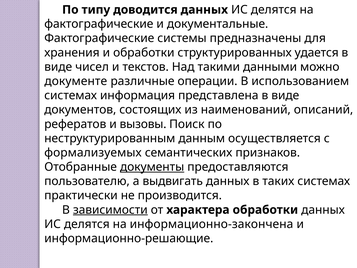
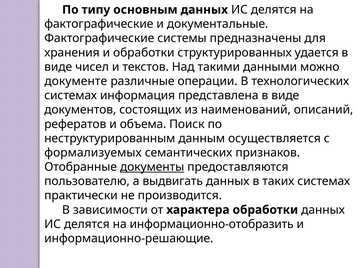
доводится: доводится -> основным
использованием: использованием -> технологических
вызовы: вызовы -> объема
зависимости underline: present -> none
информационно-закончена: информационно-закончена -> информационно-отобразить
